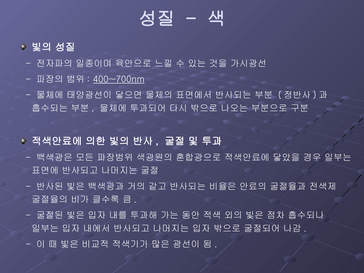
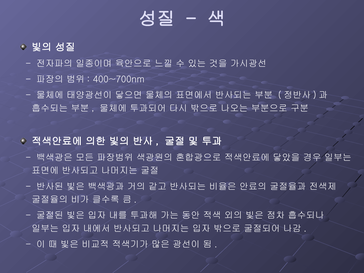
400~700nm underline: present -> none
